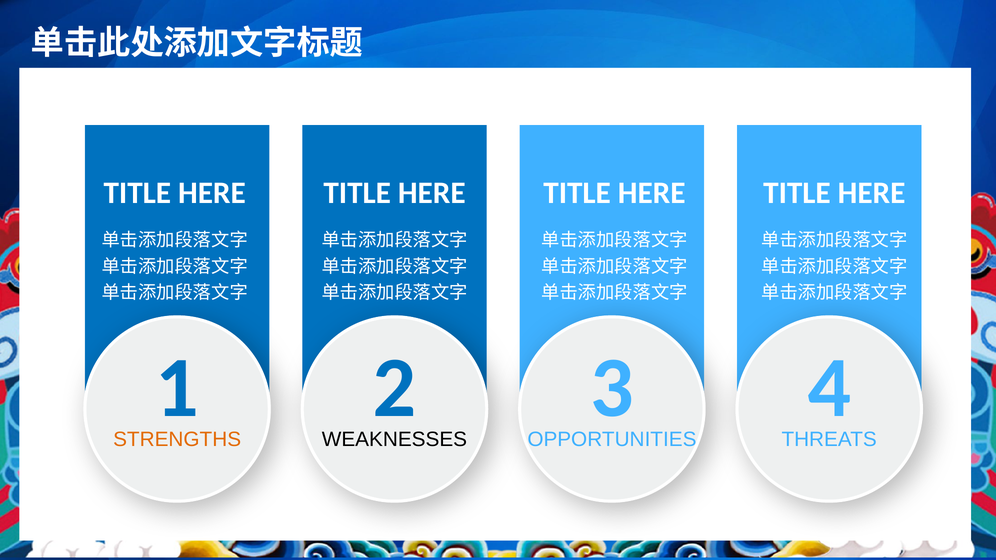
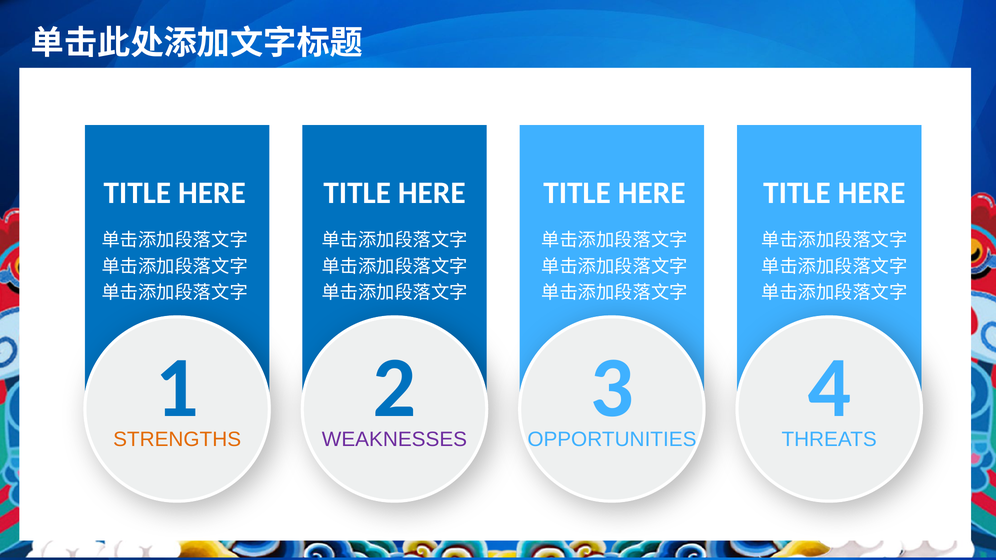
WEAKNESSES colour: black -> purple
